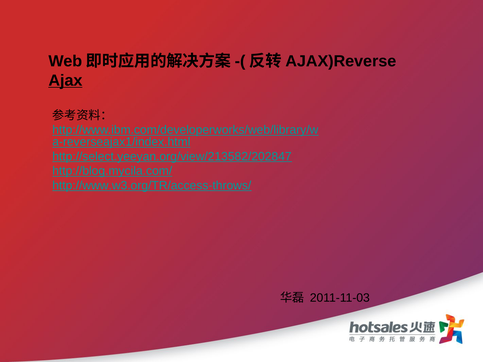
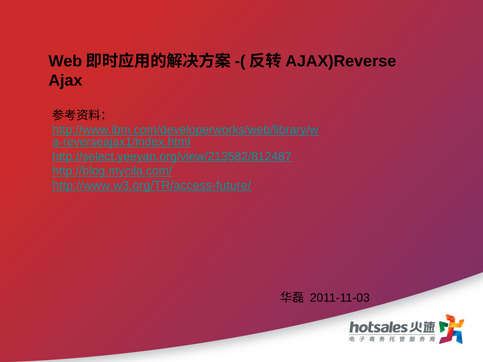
Ajax underline: present -> none
http://select.yeeyan.org/view/213582/202847: http://select.yeeyan.org/view/213582/202847 -> http://select.yeeyan.org/view/213582/812487
http://www.w3.org/TR/access-throws/: http://www.w3.org/TR/access-throws/ -> http://www.w3.org/TR/access-future/
